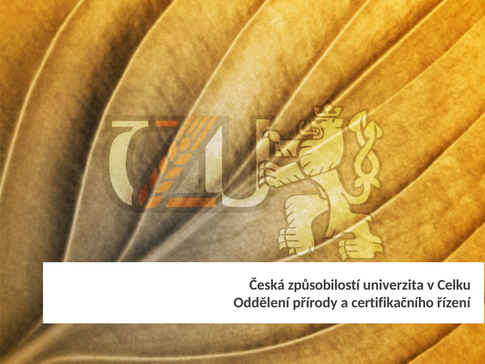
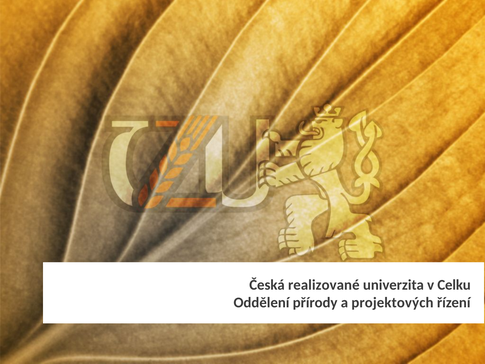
způsobilostí: způsobilostí -> realizované
certifikačního: certifikačního -> projektových
